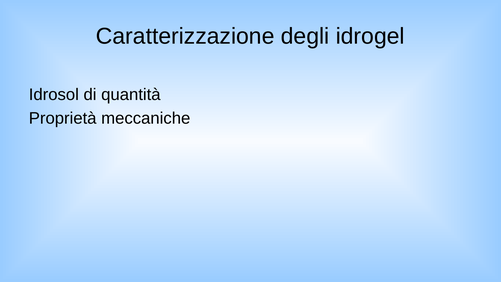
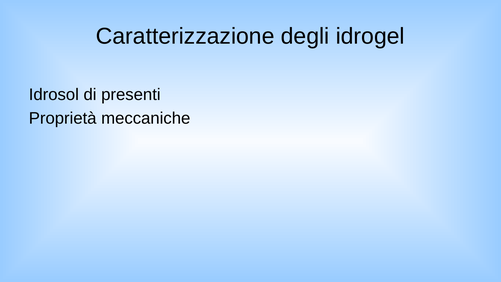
quantità: quantità -> presenti
